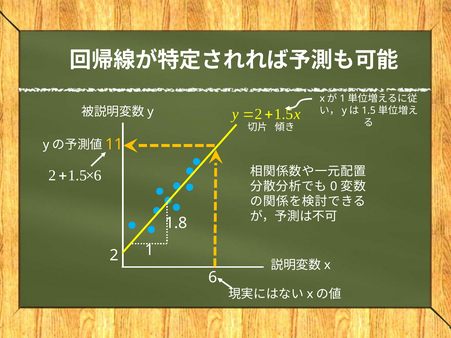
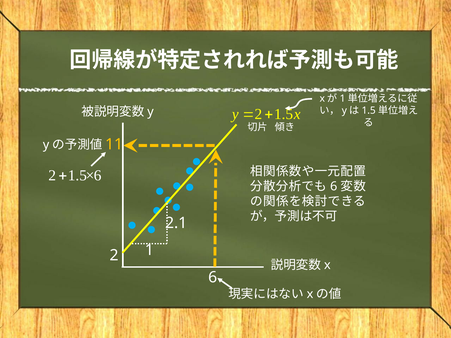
0 at (334, 186): 0 -> 6
1.8: 1.8 -> 2.1
